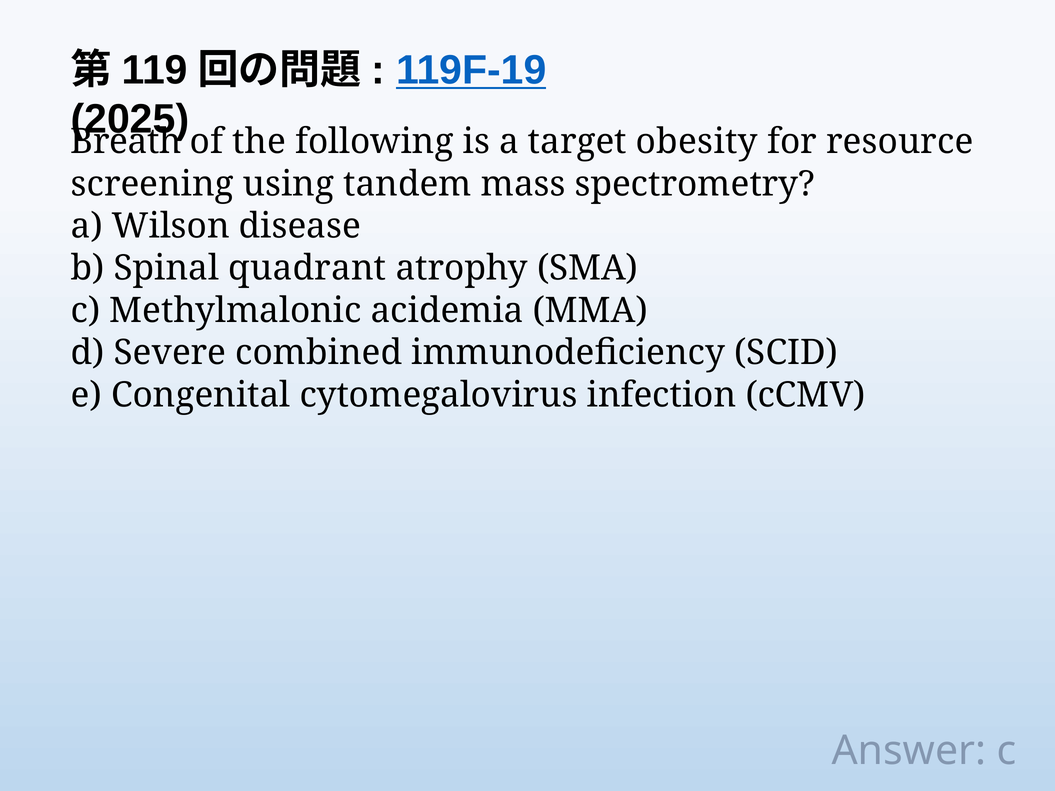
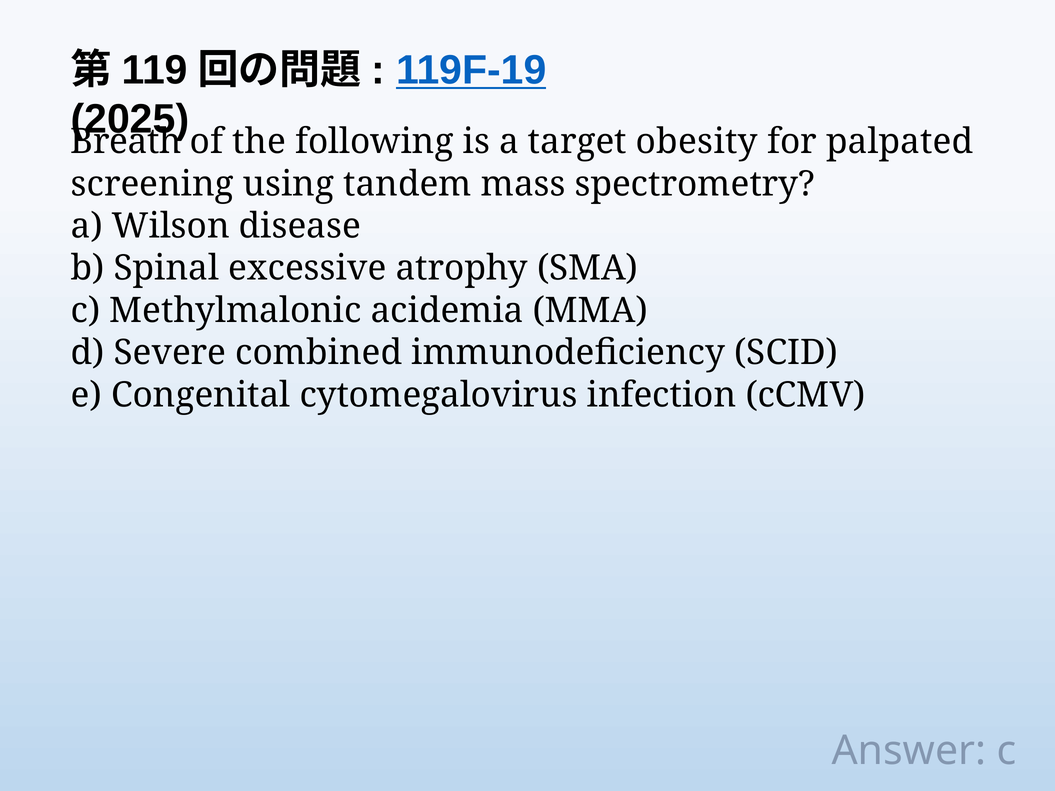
resource: resource -> palpated
quadrant: quadrant -> excessive
